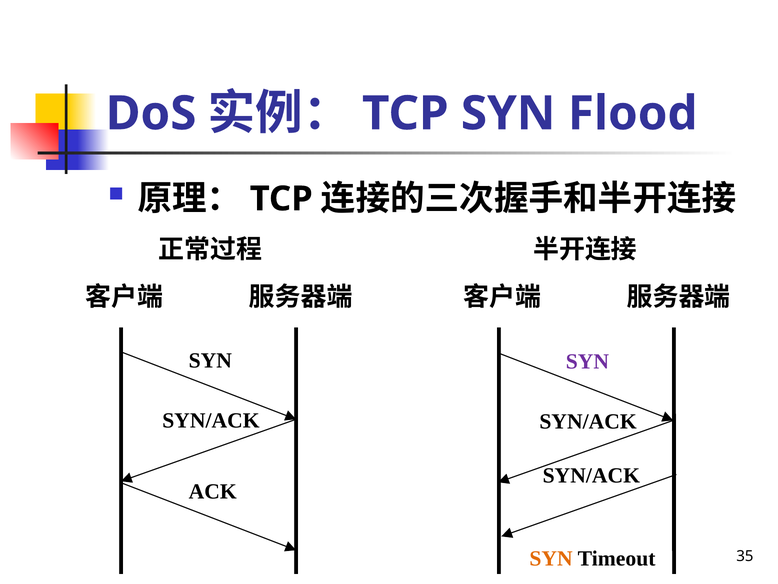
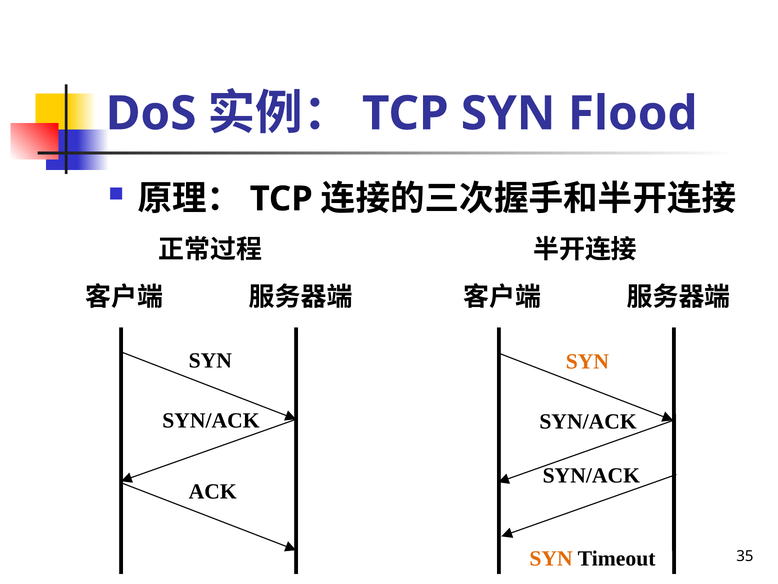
SYN at (587, 361) colour: purple -> orange
